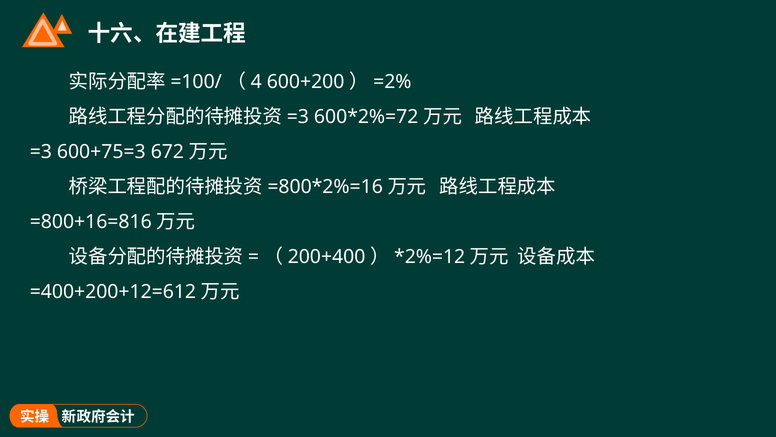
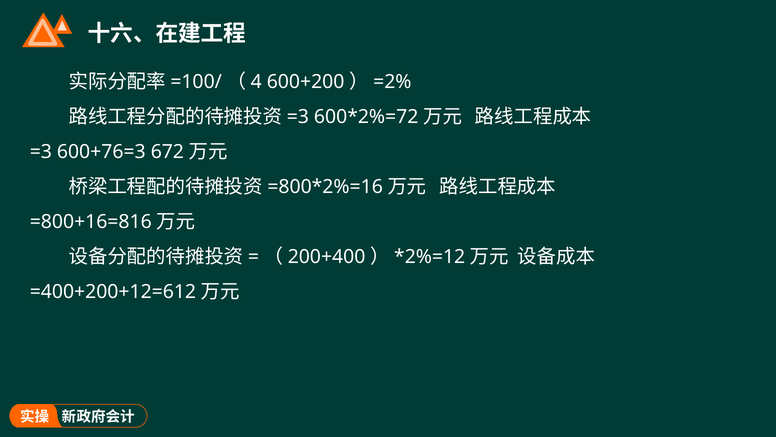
600+75=3: 600+75=3 -> 600+76=3
